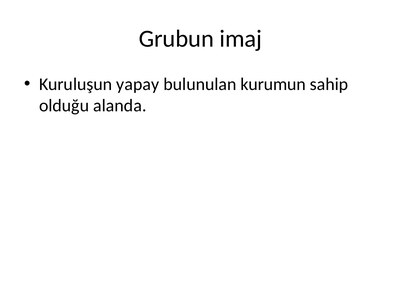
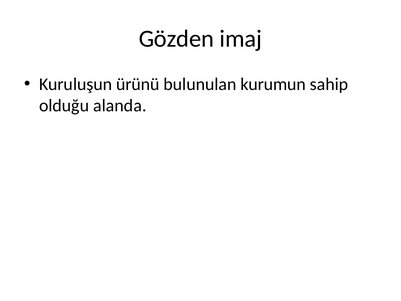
Grubun: Grubun -> Gözden
yapay: yapay -> ürünü
